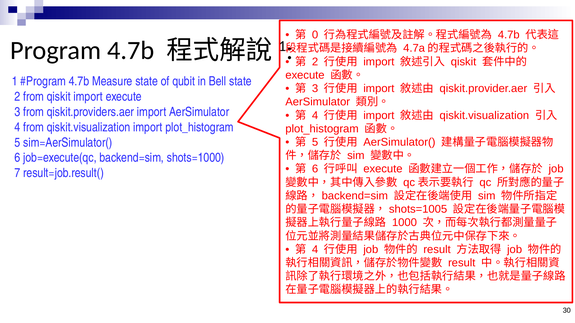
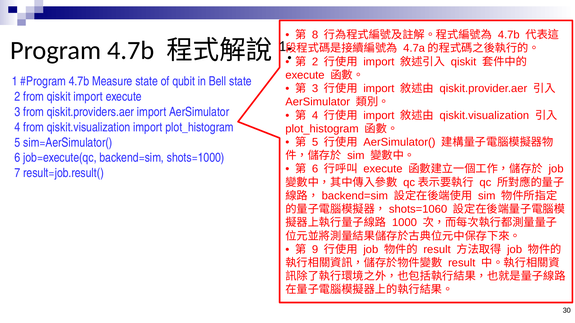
0: 0 -> 8
shots=1005: shots=1005 -> shots=1060
4 at (315, 250): 4 -> 9
